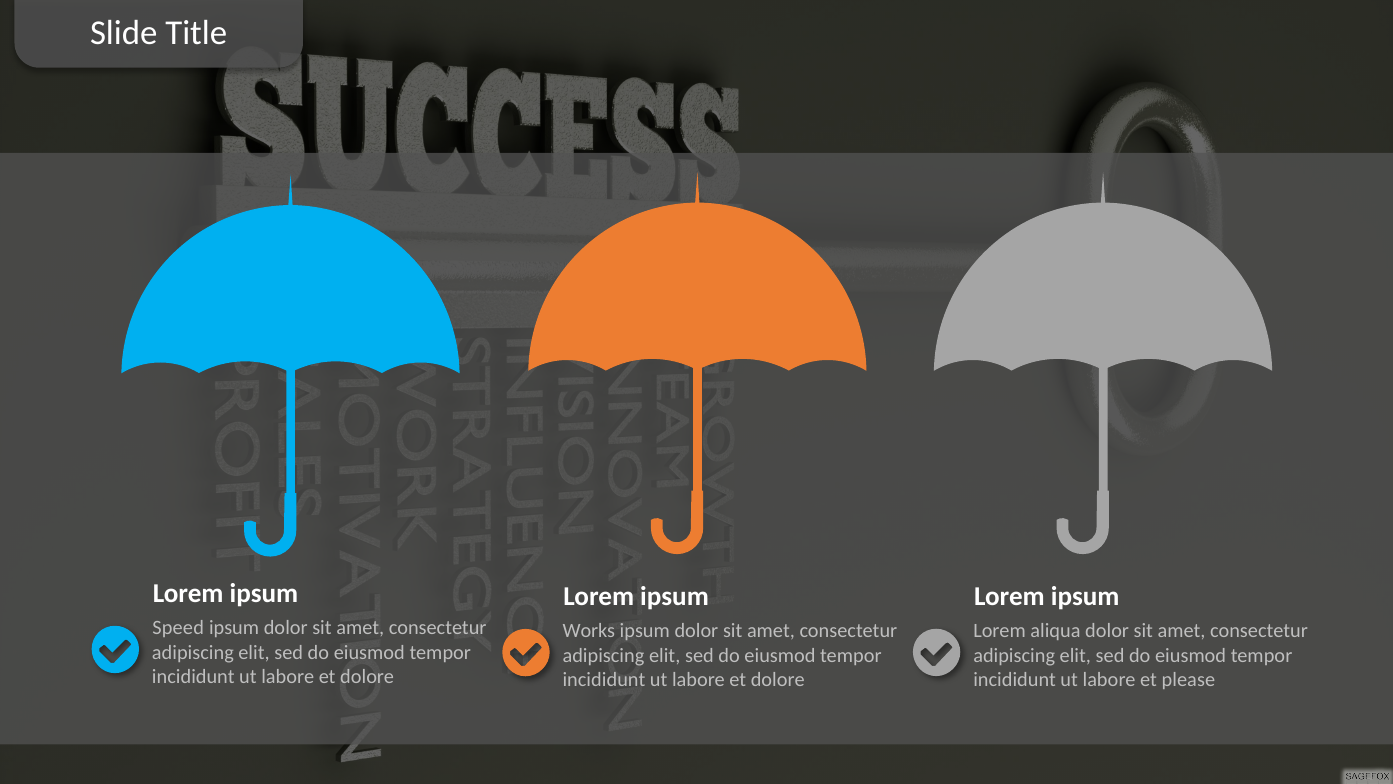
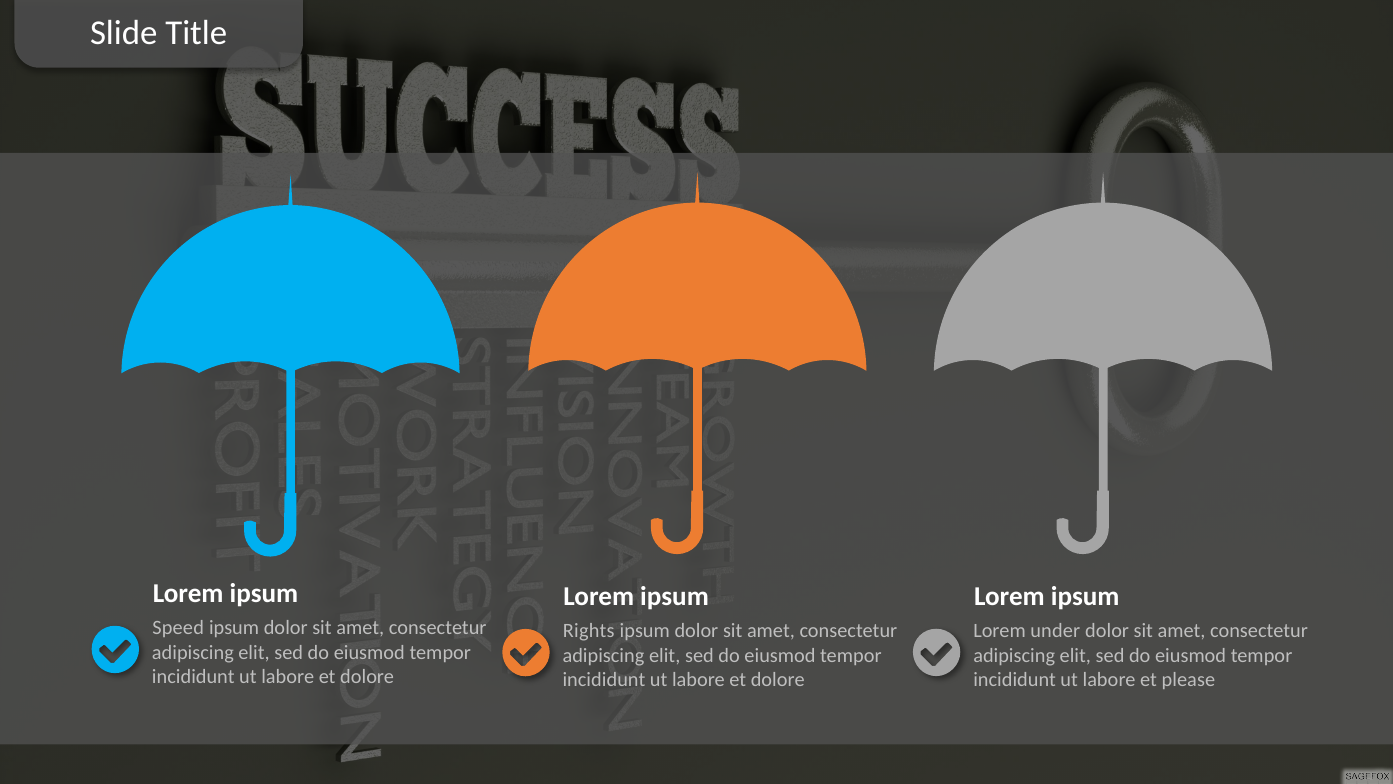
aliqua: aliqua -> under
Works: Works -> Rights
